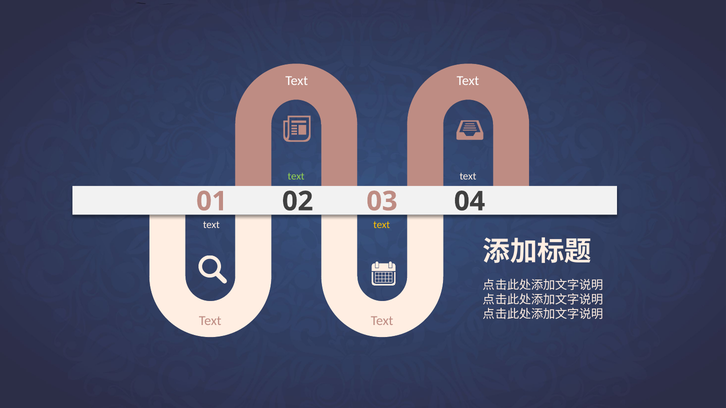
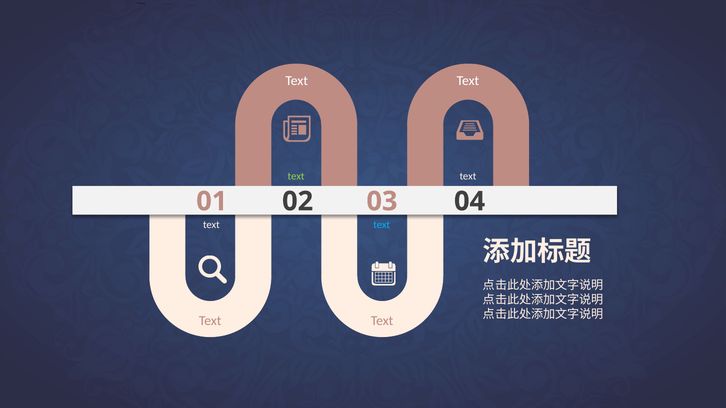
text at (382, 225) colour: yellow -> light blue
